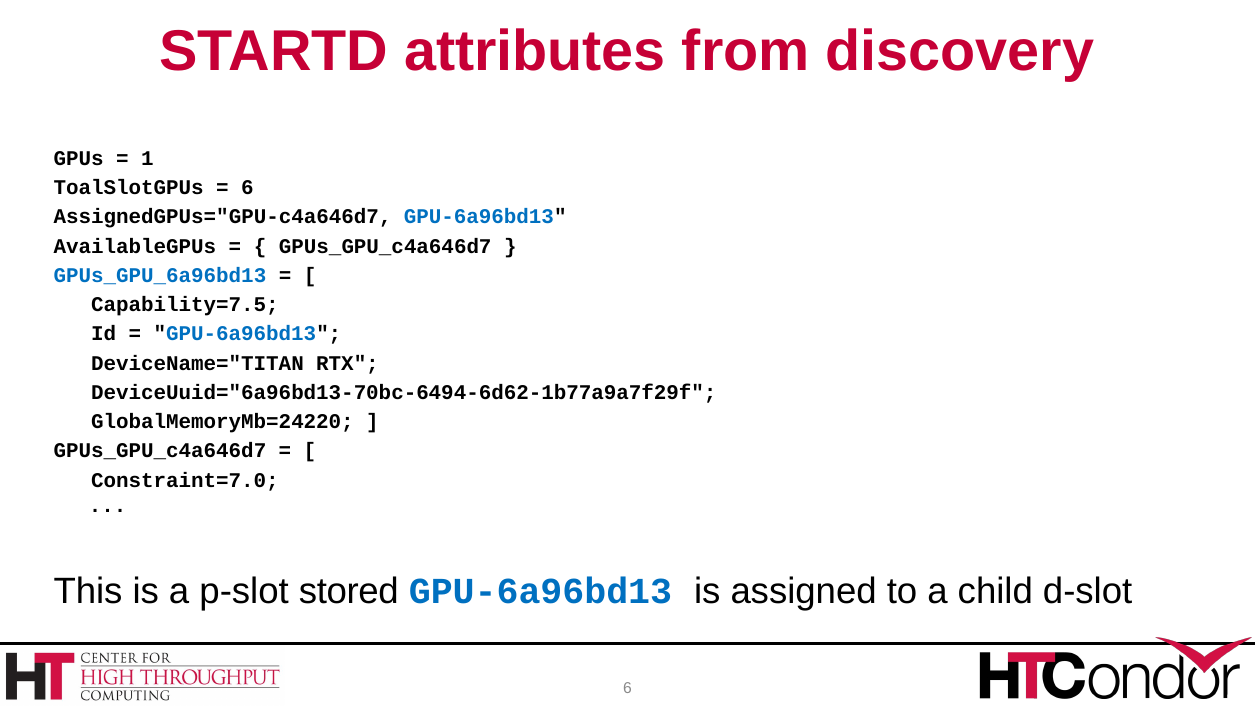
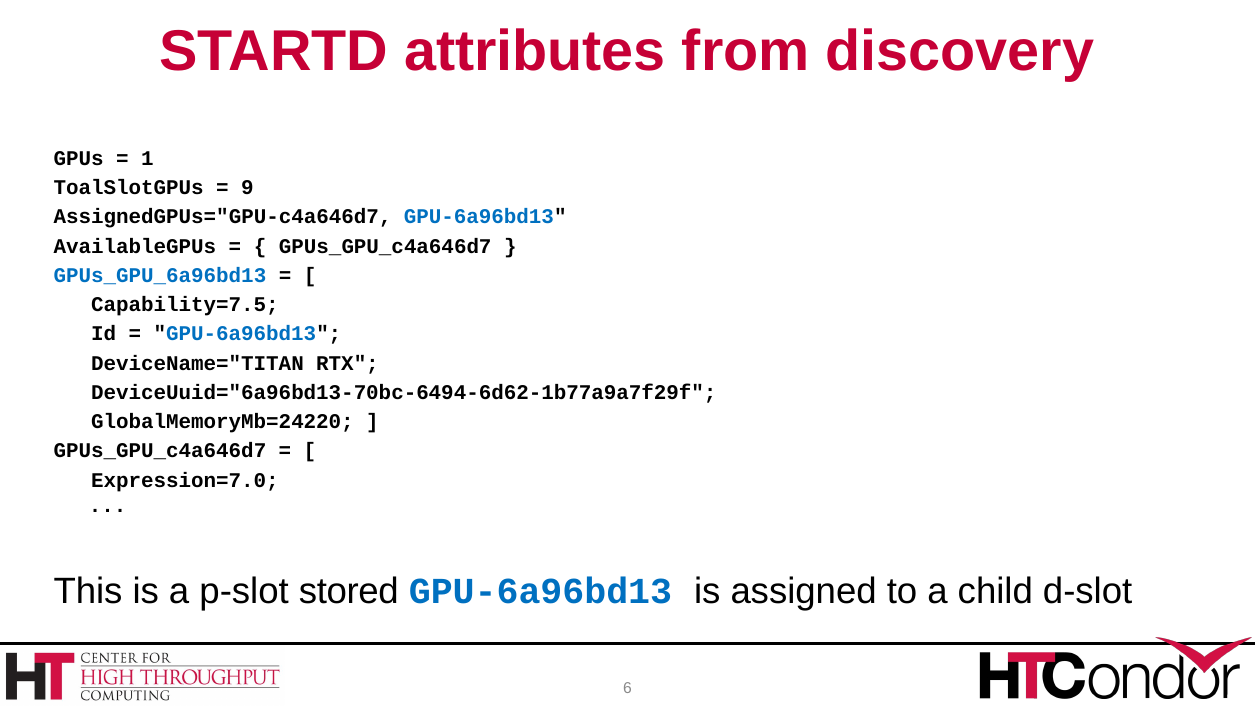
6 at (248, 188): 6 -> 9
Constraint=7.0: Constraint=7.0 -> Expression=7.0
